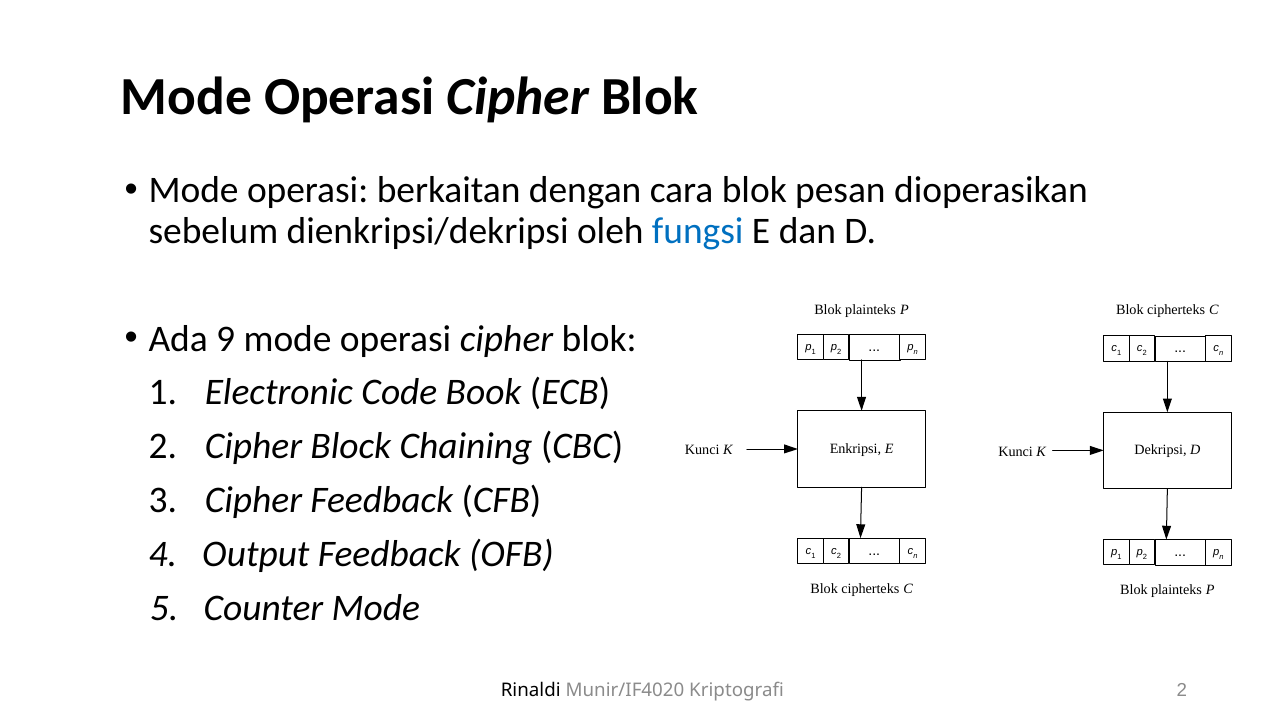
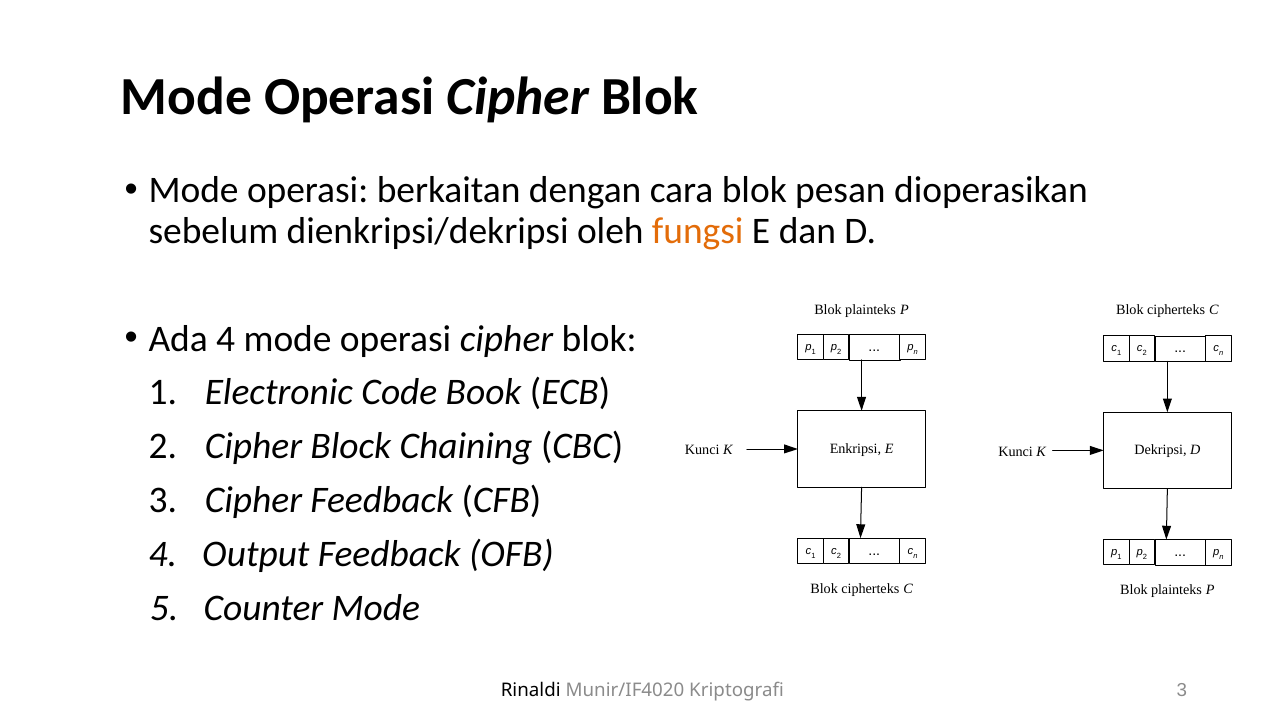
fungsi colour: blue -> orange
Ada 9: 9 -> 4
Kriptografi 2: 2 -> 3
